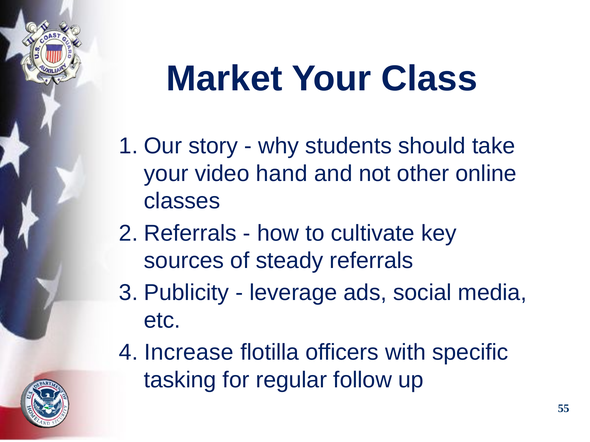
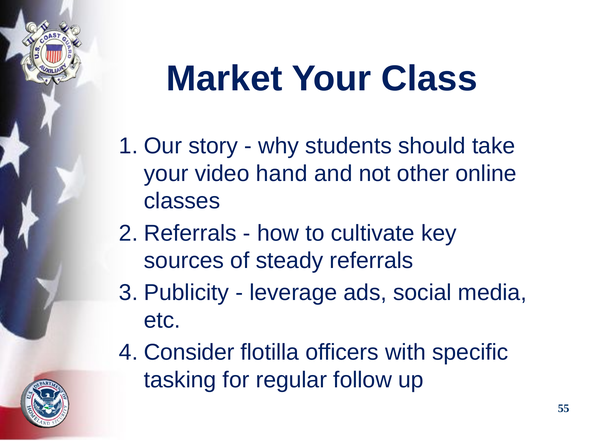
Increase: Increase -> Consider
